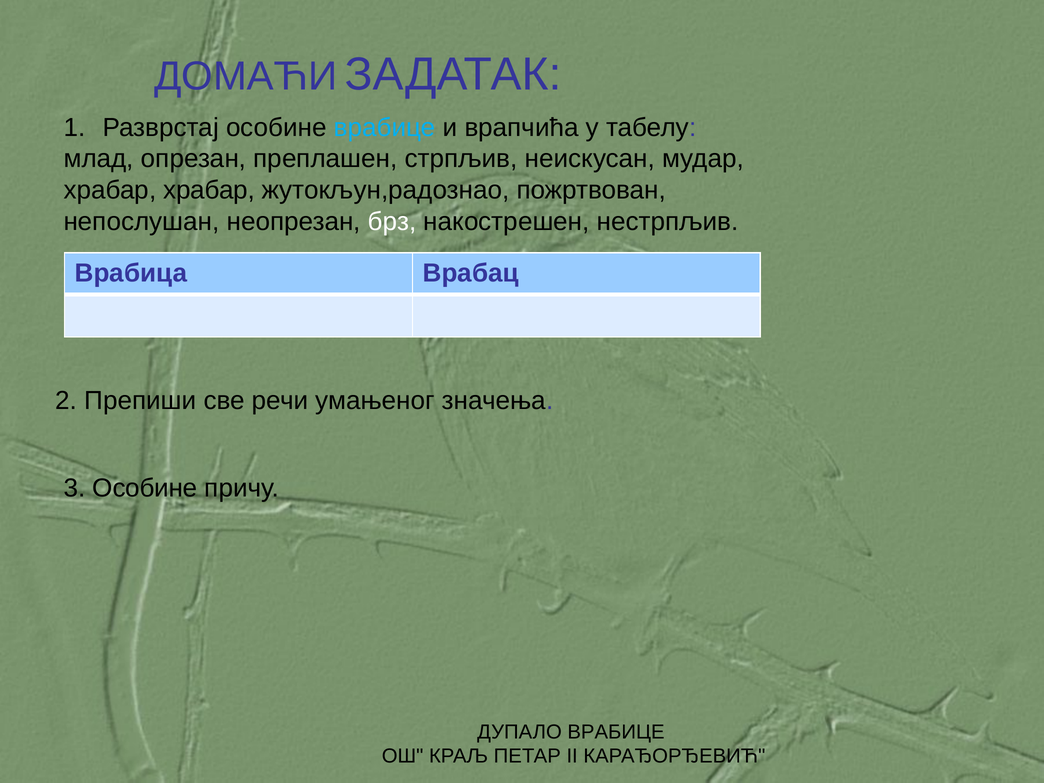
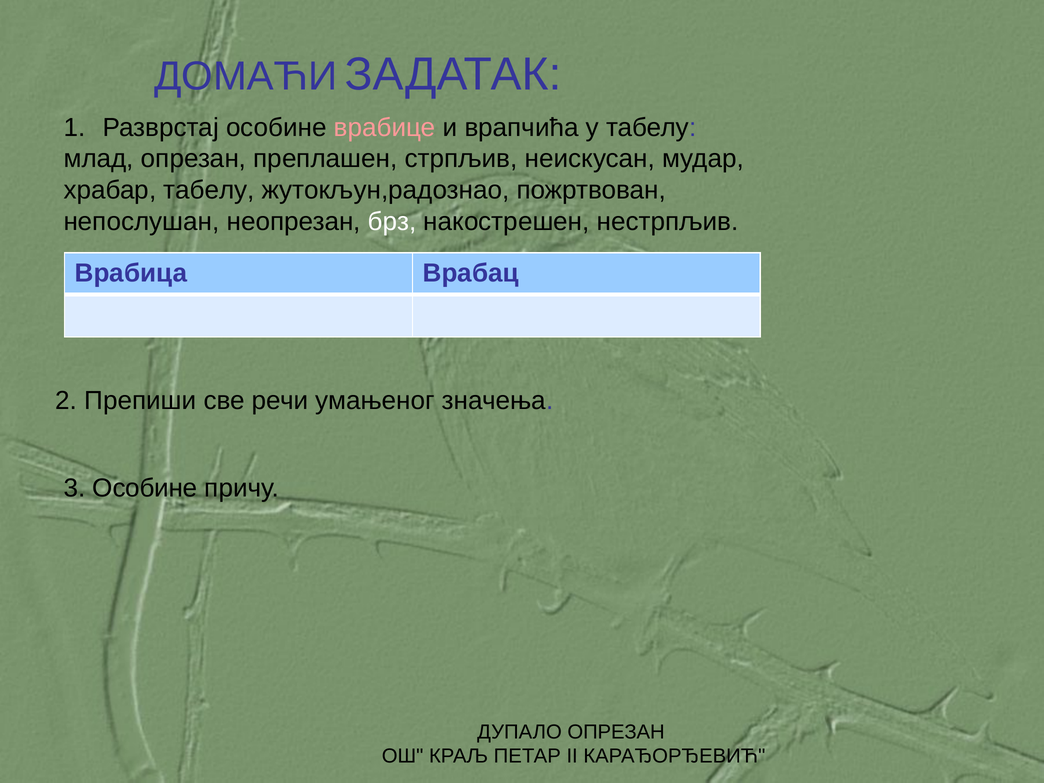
врабице at (385, 127) colour: light blue -> pink
храбар храбар: храбар -> табелу
ДУПАЛО ВРАБИЦЕ: ВРАБИЦЕ -> ОПРЕЗАН
